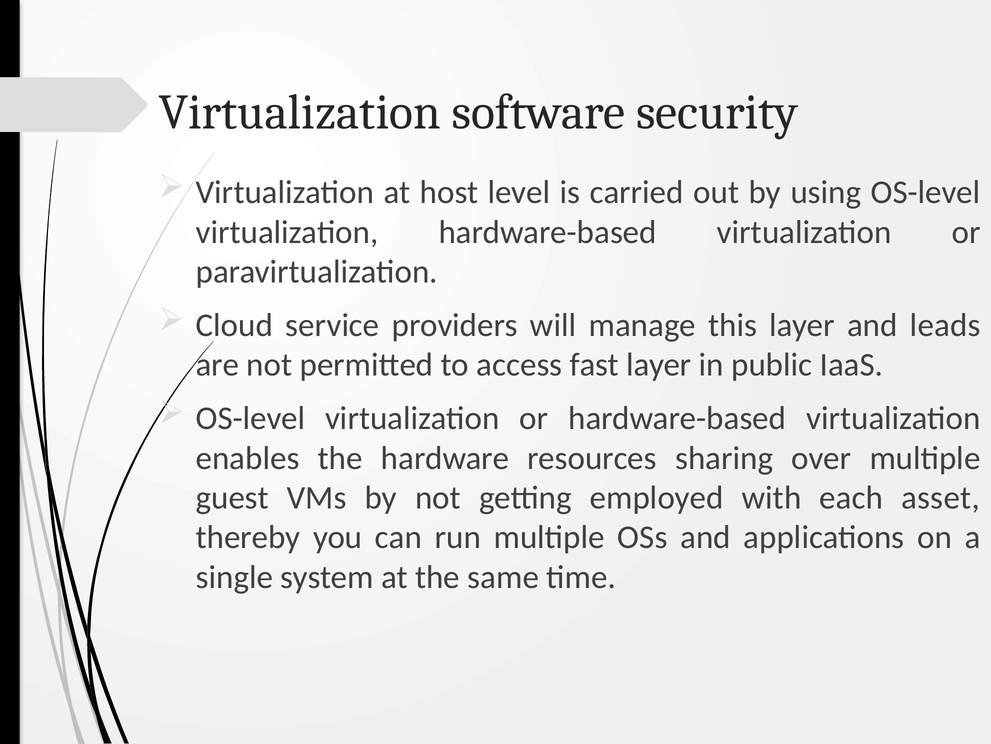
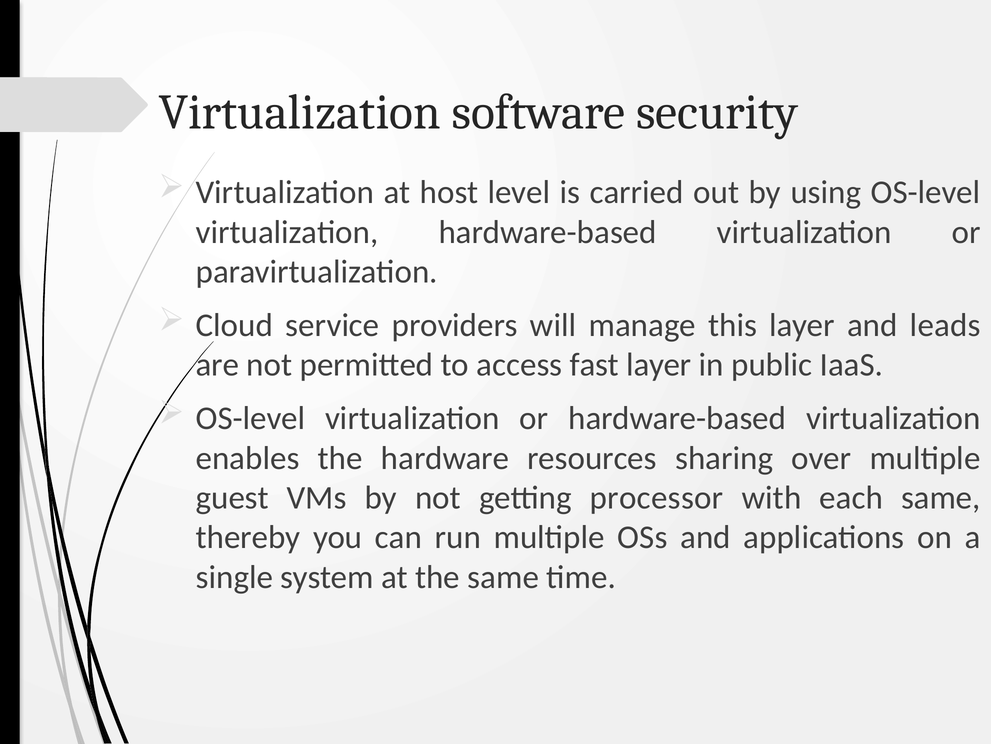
employed: employed -> processor
each asset: asset -> same
